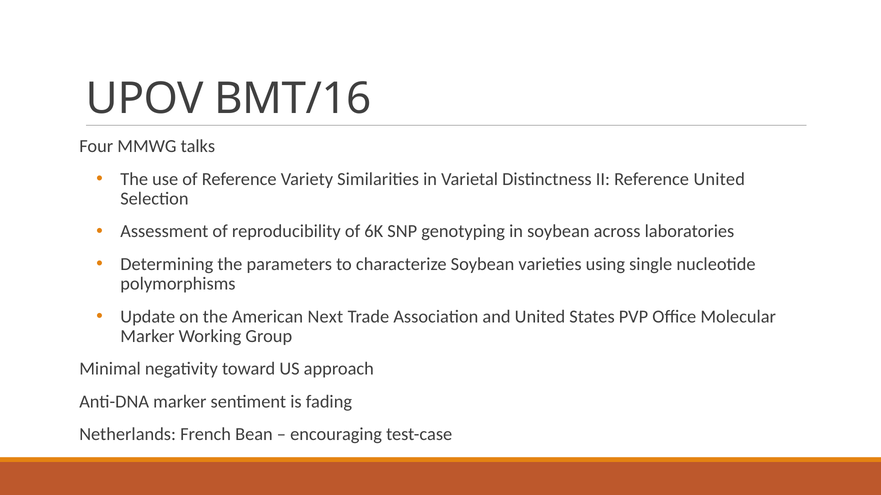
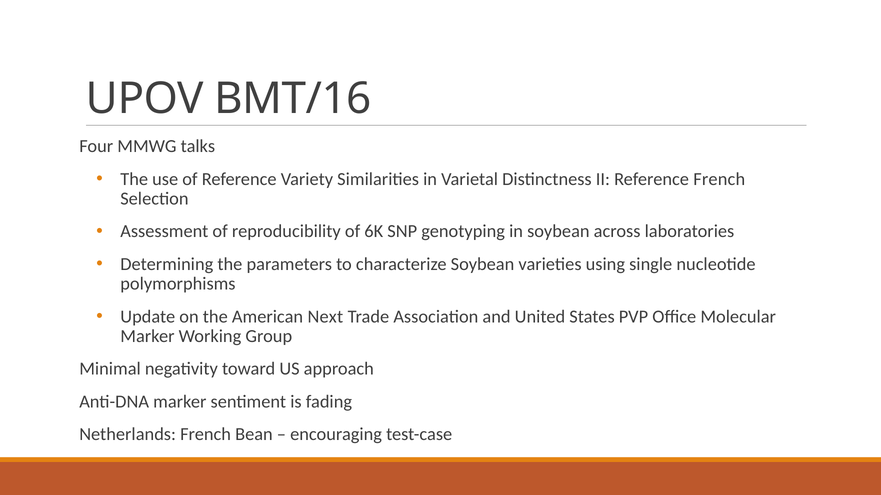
Reference United: United -> French
